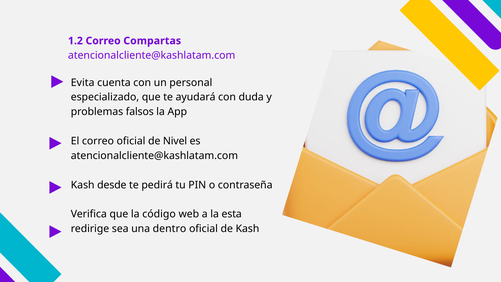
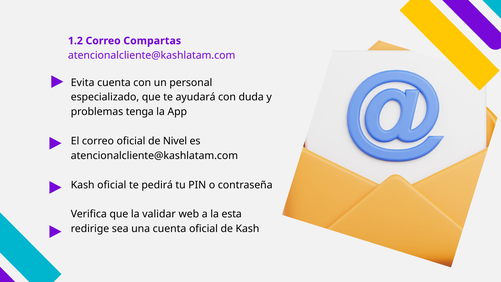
falsos: falsos -> tenga
Kash desde: desde -> oficial
código: código -> validar
una dentro: dentro -> cuenta
